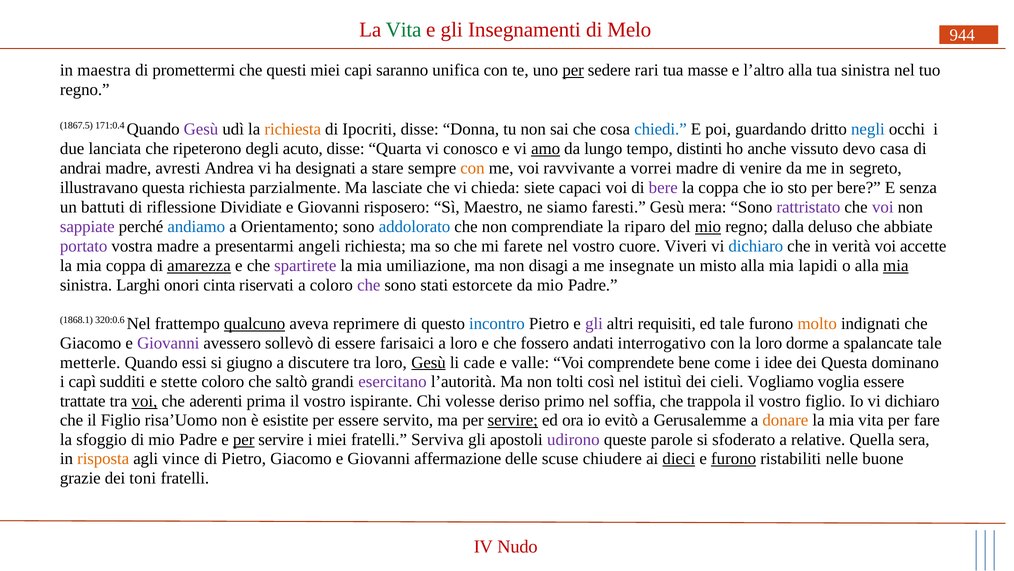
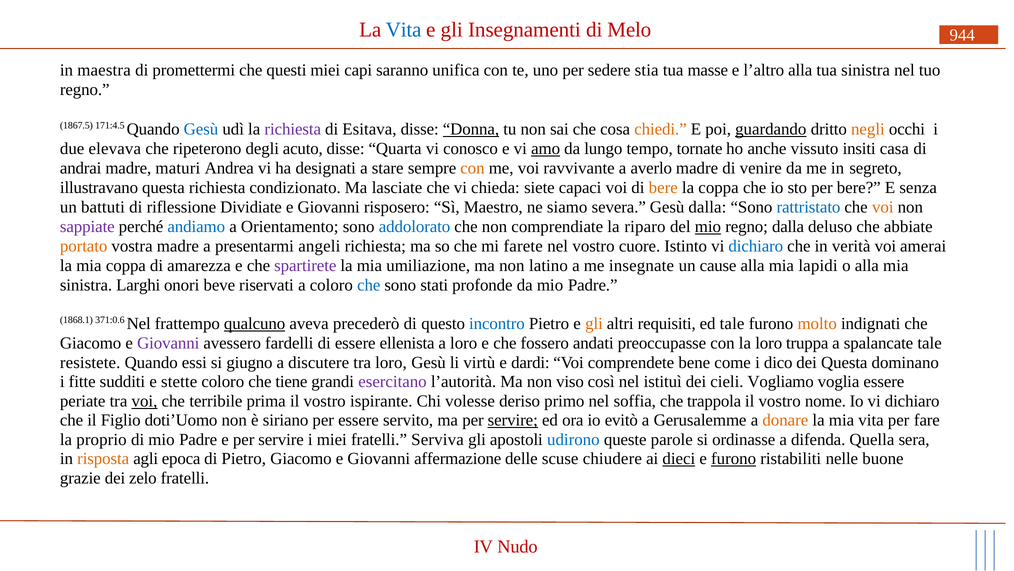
Vita at (404, 30) colour: green -> blue
per at (573, 70) underline: present -> none
rari: rari -> stia
171:0.4: 171:0.4 -> 171:4.5
Gesù at (201, 129) colour: purple -> blue
richiesta at (293, 129) colour: orange -> purple
Ipocriti: Ipocriti -> Esitava
Donna underline: none -> present
chiedi colour: blue -> orange
guardando underline: none -> present
negli colour: blue -> orange
lanciata: lanciata -> elevava
distinti: distinti -> tornate
devo: devo -> insiti
avresti: avresti -> maturi
vorrei: vorrei -> averlo
parzialmente: parzialmente -> condizionato
bere at (663, 188) colour: purple -> orange
faresti: faresti -> severa
Gesù mera: mera -> dalla
rattristato colour: purple -> blue
voi at (883, 207) colour: purple -> orange
portato colour: purple -> orange
Viveri: Viveri -> Istinto
accette: accette -> amerai
amarezza underline: present -> none
disagi: disagi -> latino
misto: misto -> cause
mia at (896, 266) underline: present -> none
cinta: cinta -> beve
che at (369, 285) colour: purple -> blue
estorcete: estorcete -> profonde
320:0.6: 320:0.6 -> 371:0.6
reprimere: reprimere -> precederò
gli at (594, 324) colour: purple -> orange
sollevò: sollevò -> fardelli
farisaici: farisaici -> ellenista
interrogativo: interrogativo -> preoccupasse
dorme: dorme -> truppa
metterle: metterle -> resistete
Gesù at (429, 363) underline: present -> none
cade: cade -> virtù
valle: valle -> dardi
idee: idee -> dico
capì: capì -> fitte
saltò: saltò -> tiene
tolti: tolti -> viso
trattate: trattate -> periate
aderenti: aderenti -> terribile
vostro figlio: figlio -> nome
risa’Uomo: risa’Uomo -> doti’Uomo
esistite: esistite -> siriano
sfoggio: sfoggio -> proprio
per at (244, 440) underline: present -> none
udirono colour: purple -> blue
sfoderato: sfoderato -> ordinasse
relative: relative -> difenda
vince: vince -> epoca
toni: toni -> zelo
